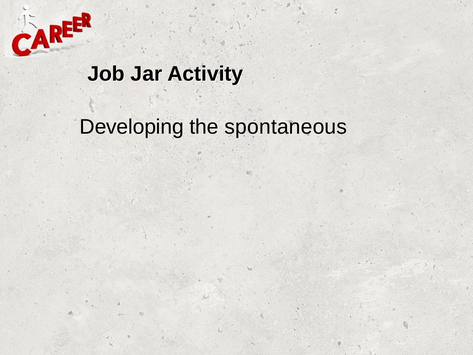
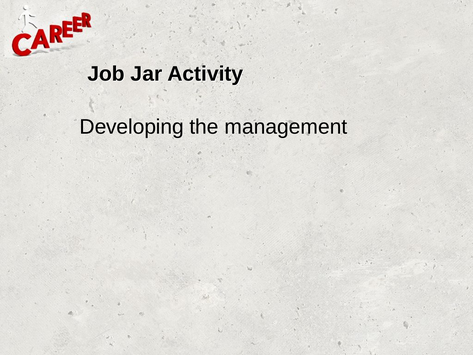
spontaneous: spontaneous -> management
